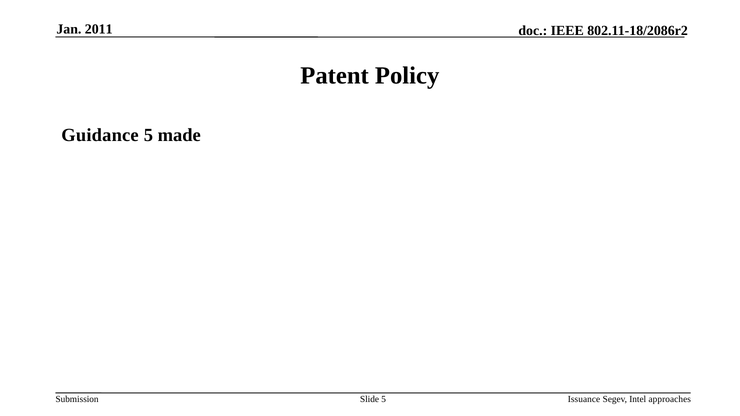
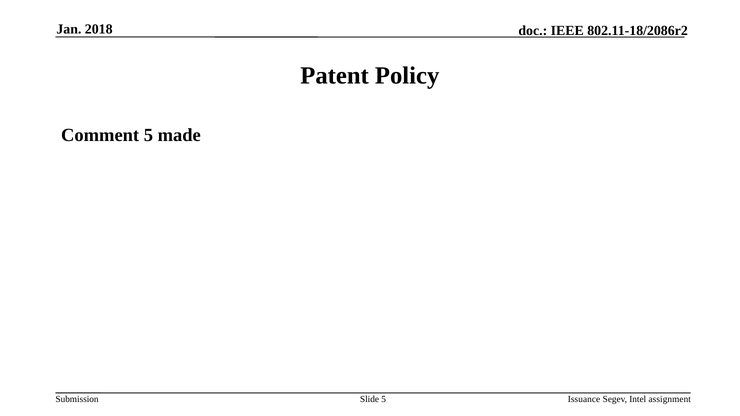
2011: 2011 -> 2018
Guidance: Guidance -> Comment
approaches: approaches -> assignment
